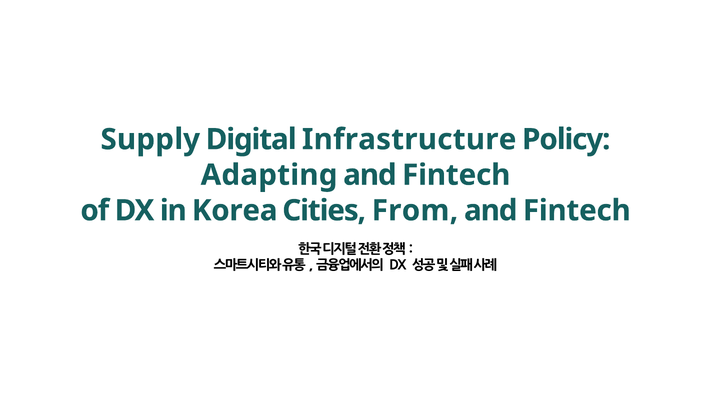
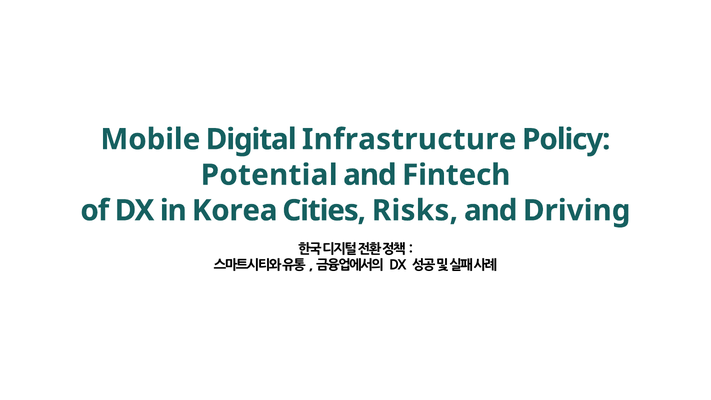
Supply: Supply -> Mobile
Adapting: Adapting -> Potential
From: From -> Risks
Fintech at (577, 211): Fintech -> Driving
